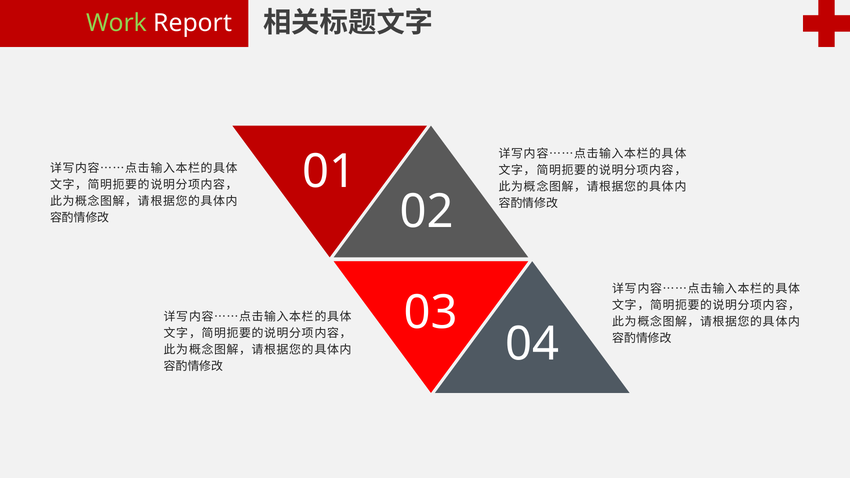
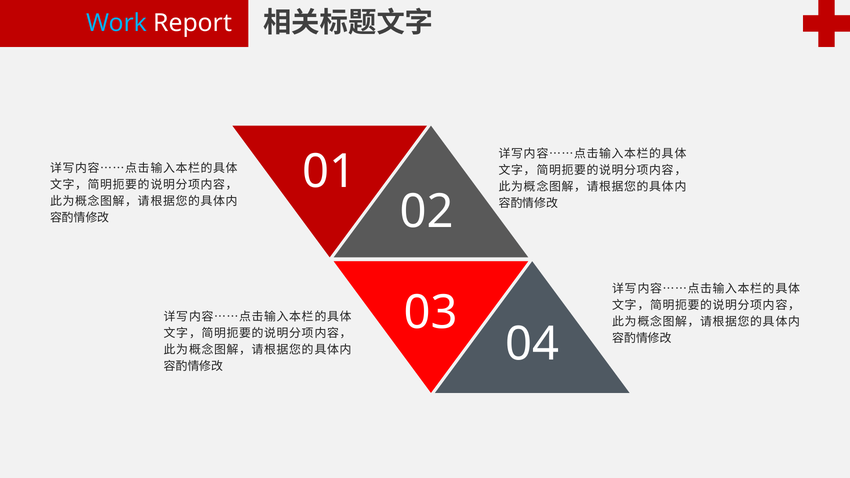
Work colour: light green -> light blue
